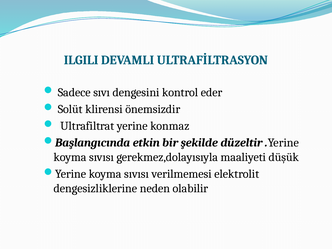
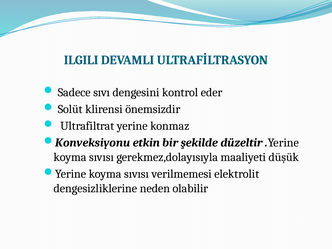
Başlangıcında: Başlangıcında -> Konveksiyonu
